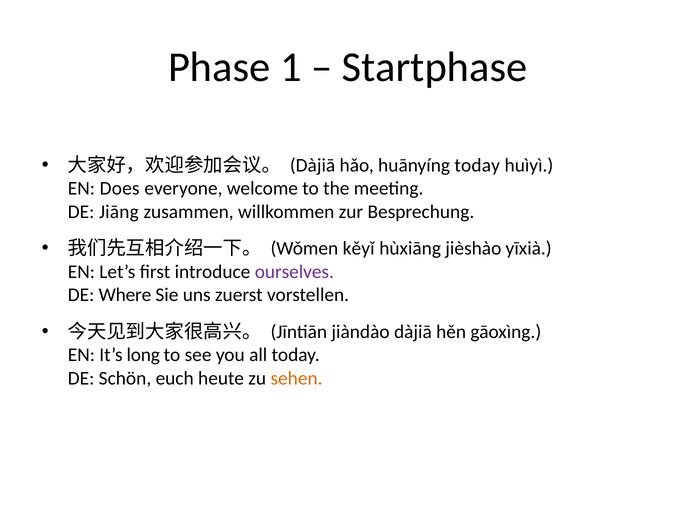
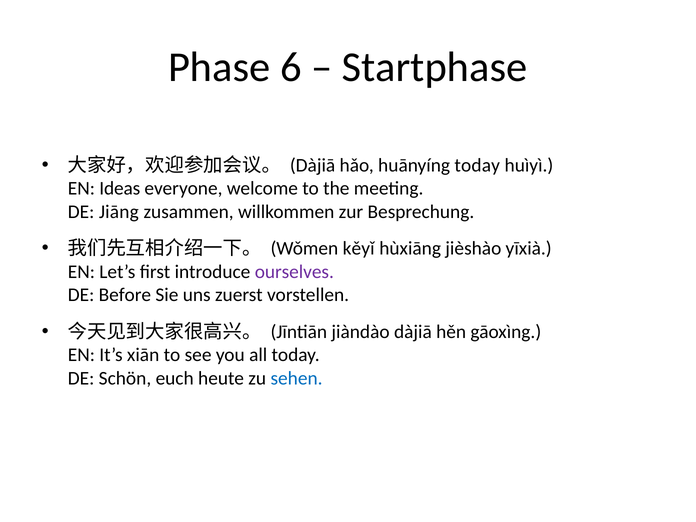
1: 1 -> 6
Does: Does -> Ideas
Where: Where -> Before
long: long -> xiān
sehen colour: orange -> blue
